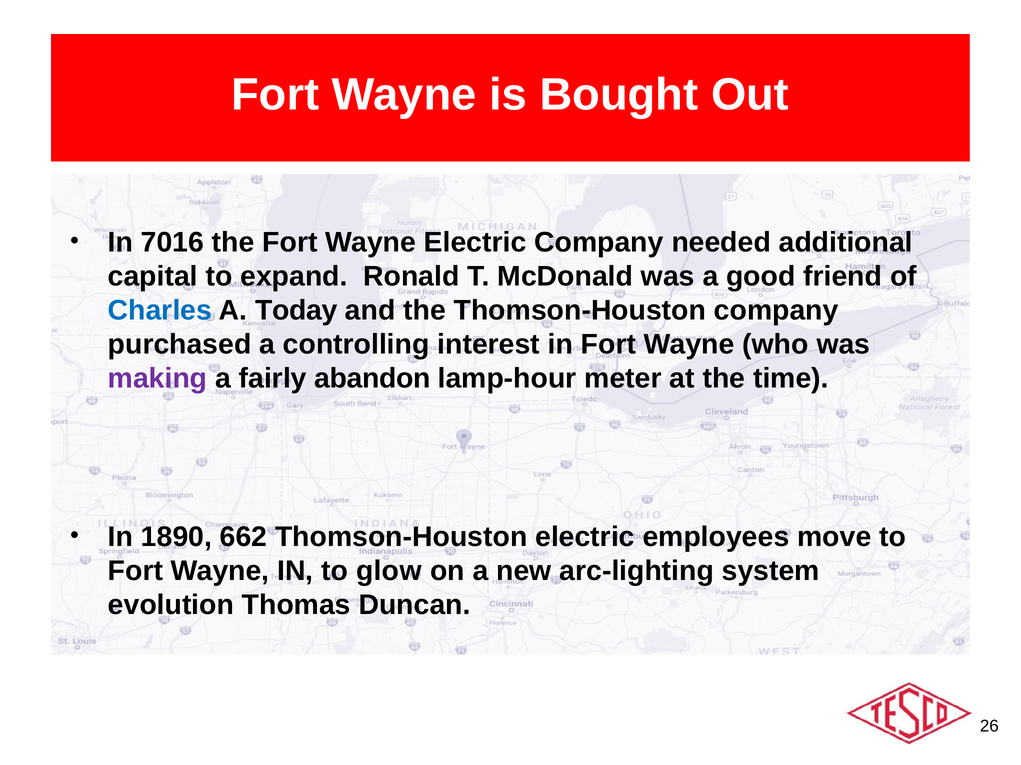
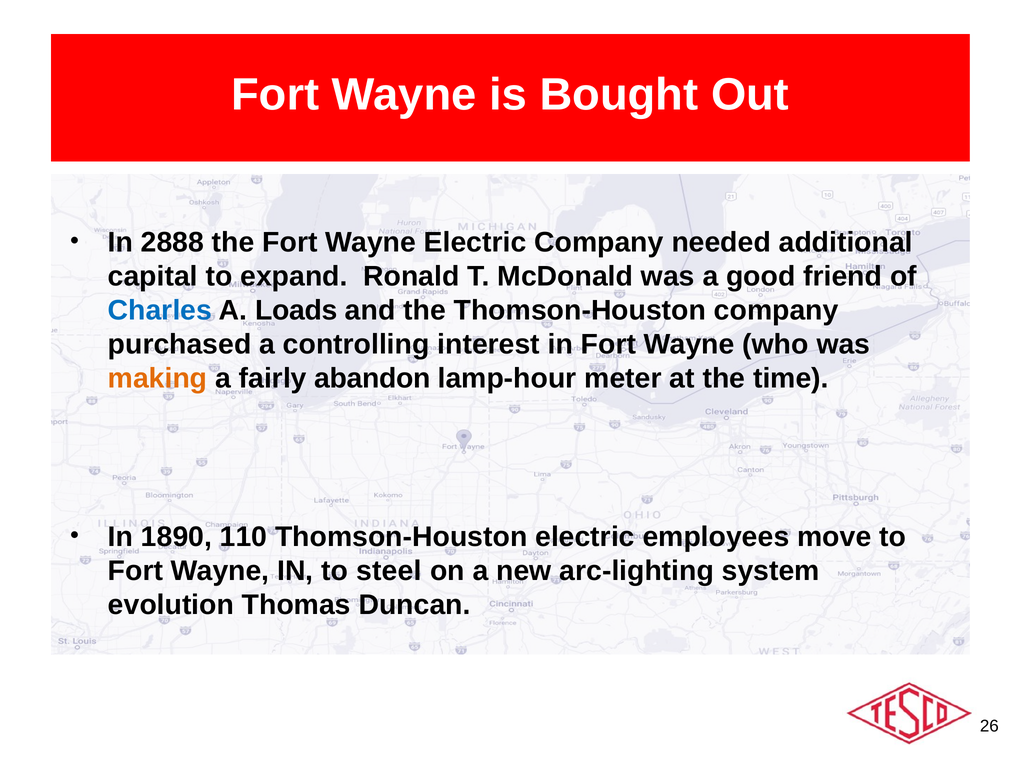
7016: 7016 -> 2888
Today: Today -> Loads
making colour: purple -> orange
662: 662 -> 110
glow: glow -> steel
